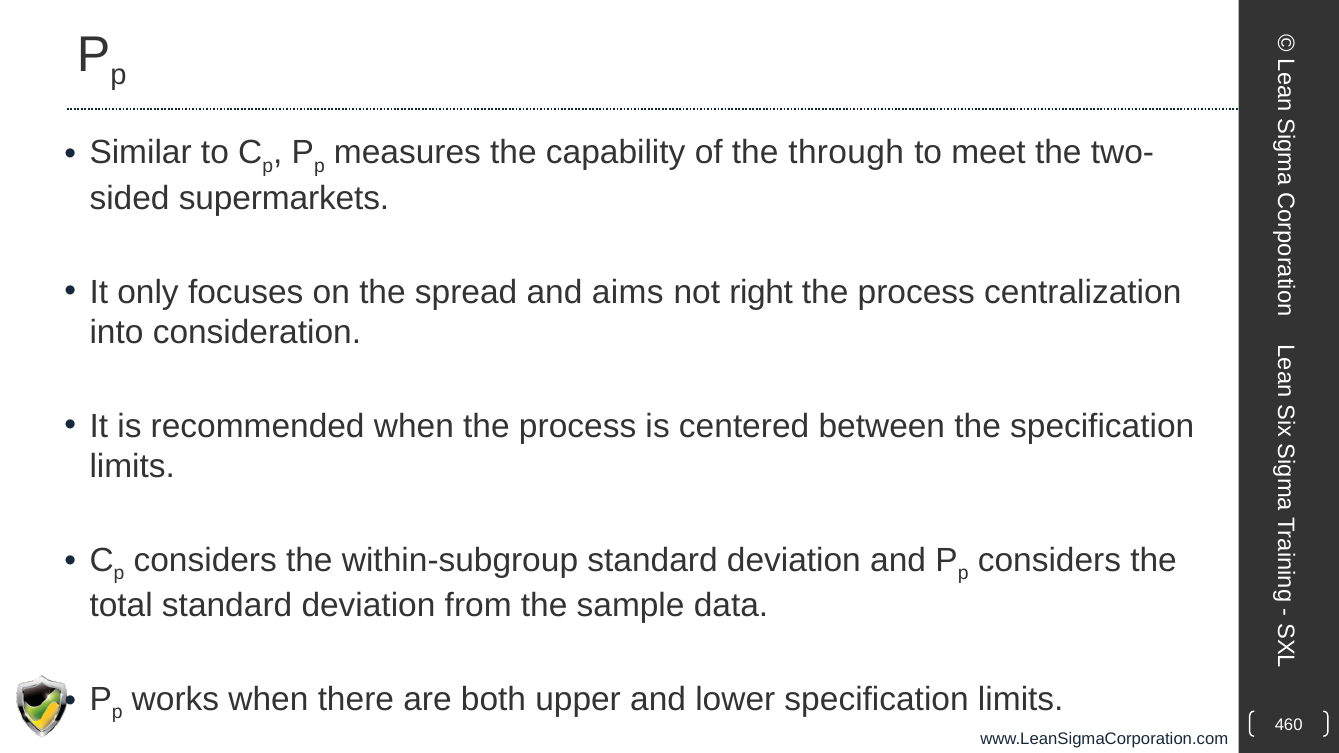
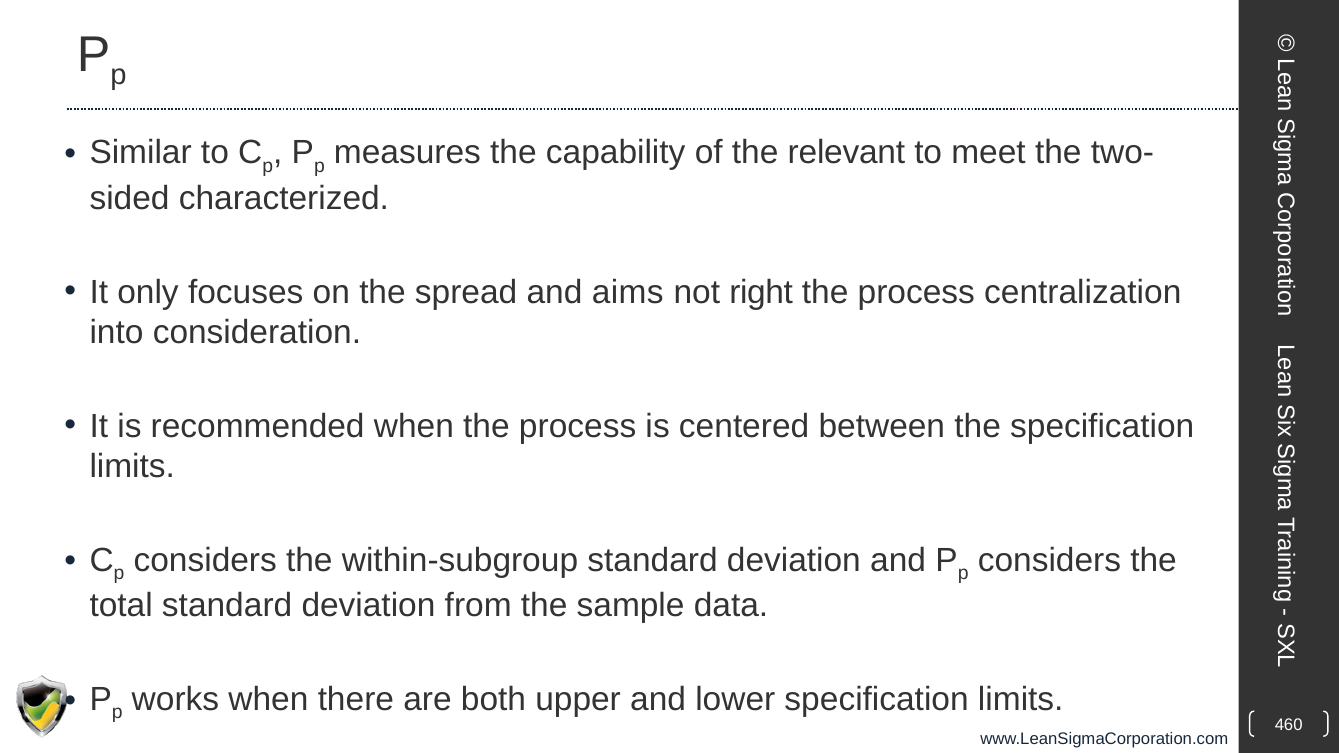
through: through -> relevant
supermarkets: supermarkets -> characterized
